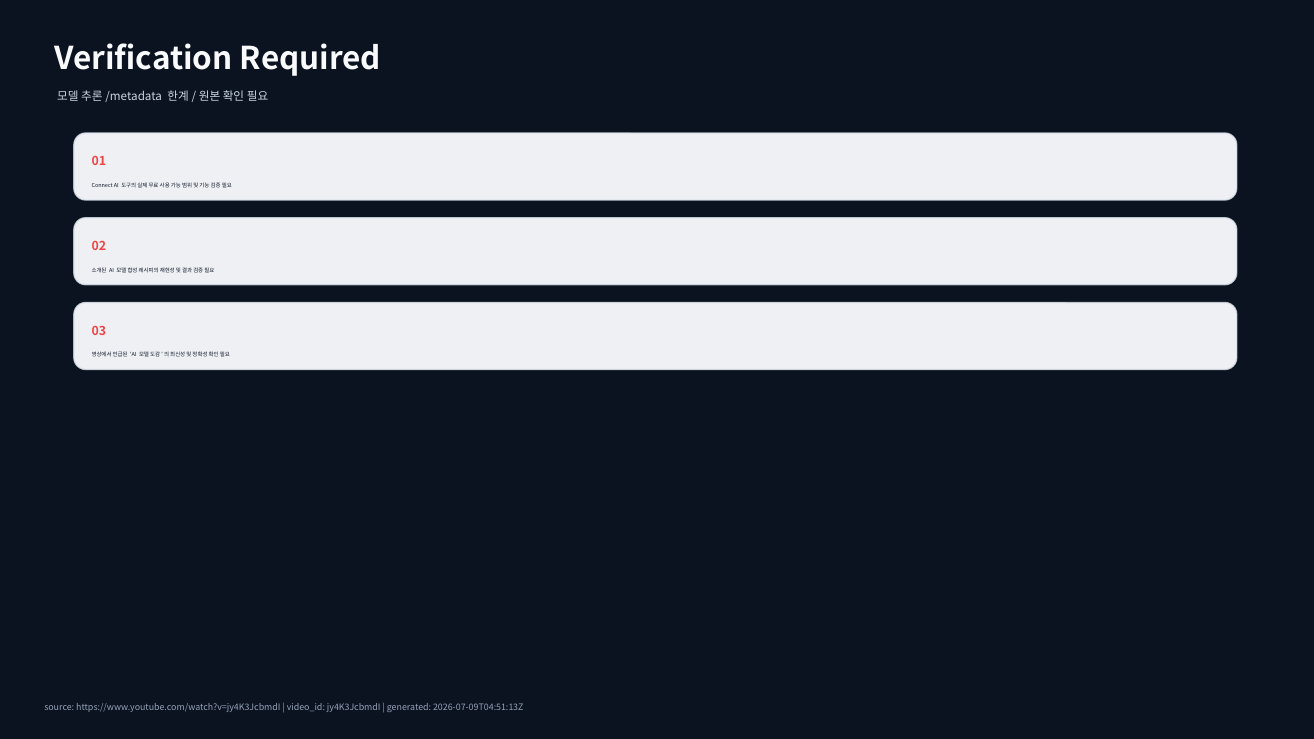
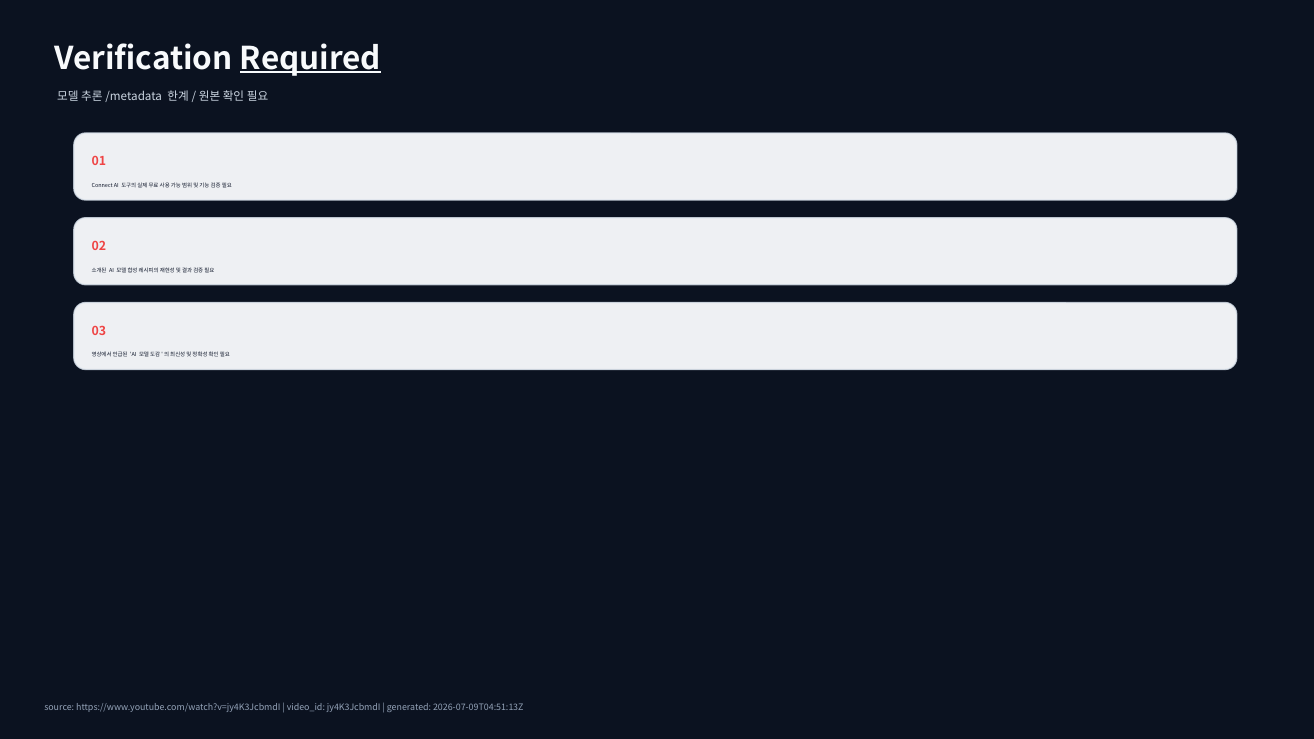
Required underline: none -> present
